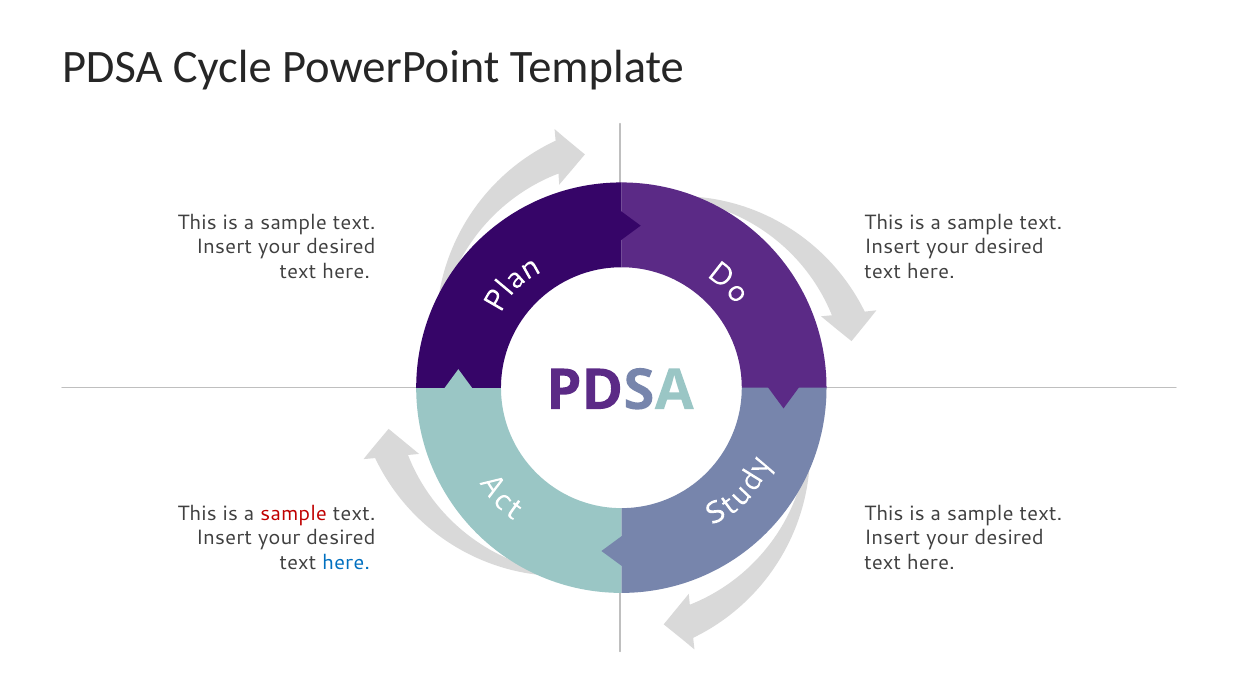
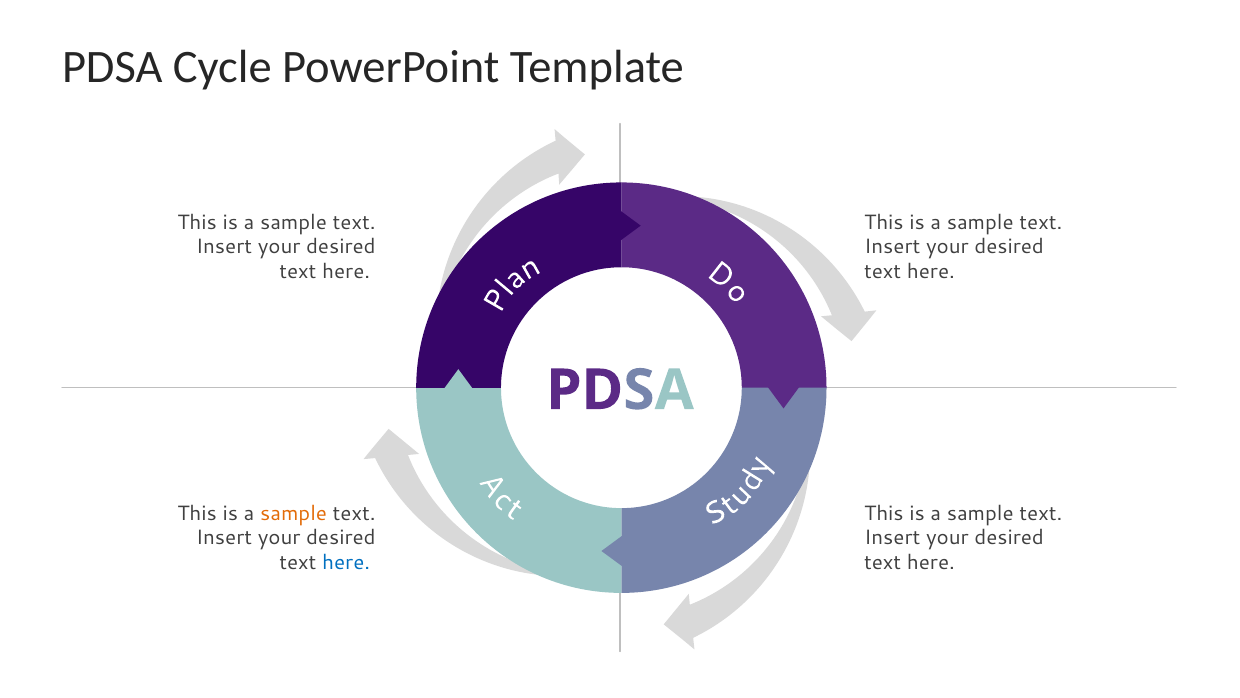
sample at (294, 513) colour: red -> orange
